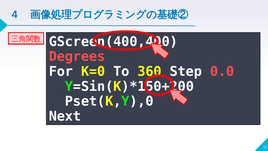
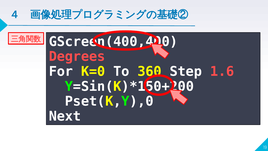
0.0: 0.0 -> 1.6
